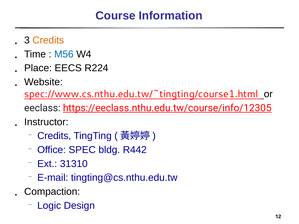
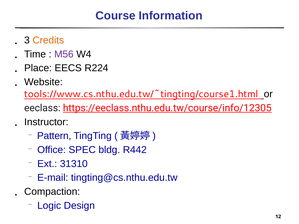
M56 colour: blue -> purple
spec://www.cs.nthu.edu.tw/~tingting/course1.html: spec://www.cs.nthu.edu.tw/~tingting/course1.html -> tools://www.cs.nthu.edu.tw/~tingting/course1.html
Credits at (54, 136): Credits -> Pattern
